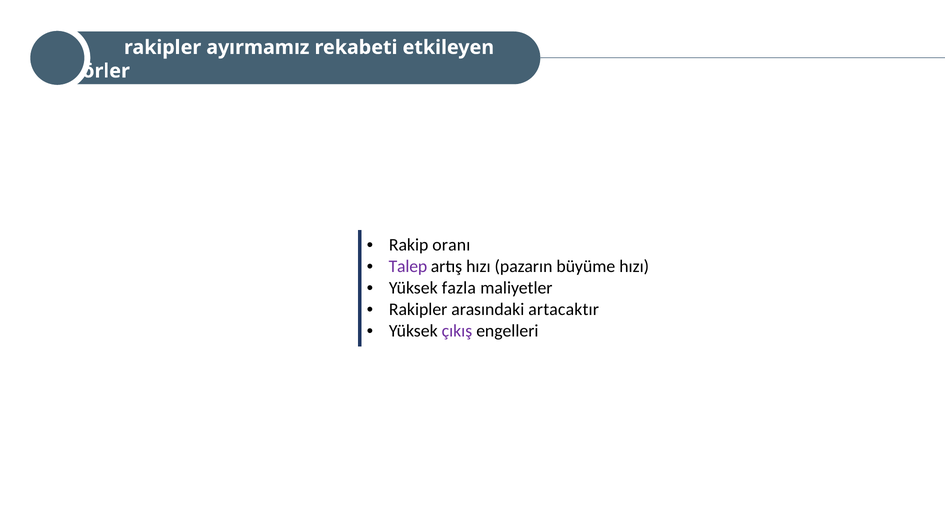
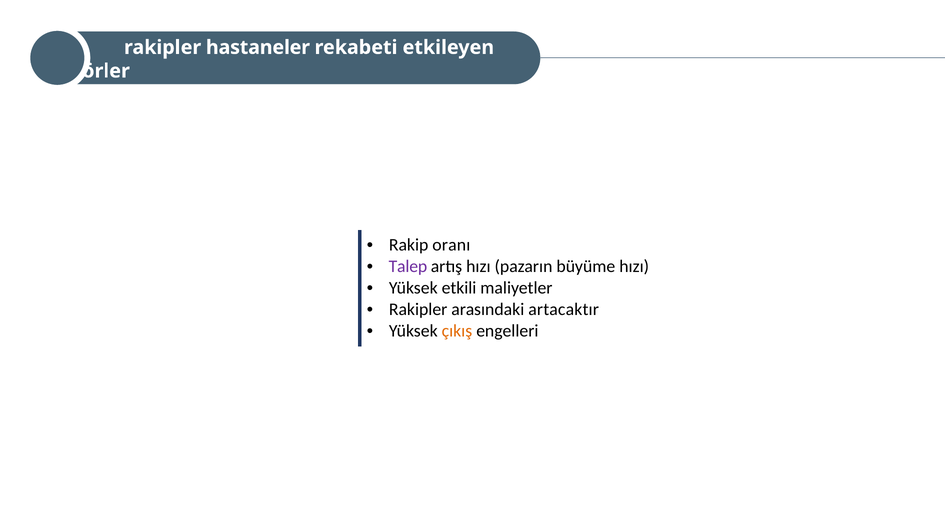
ayırmamız: ayırmamız -> hastaneler
fazla: fazla -> etkili
çıkış colour: purple -> orange
